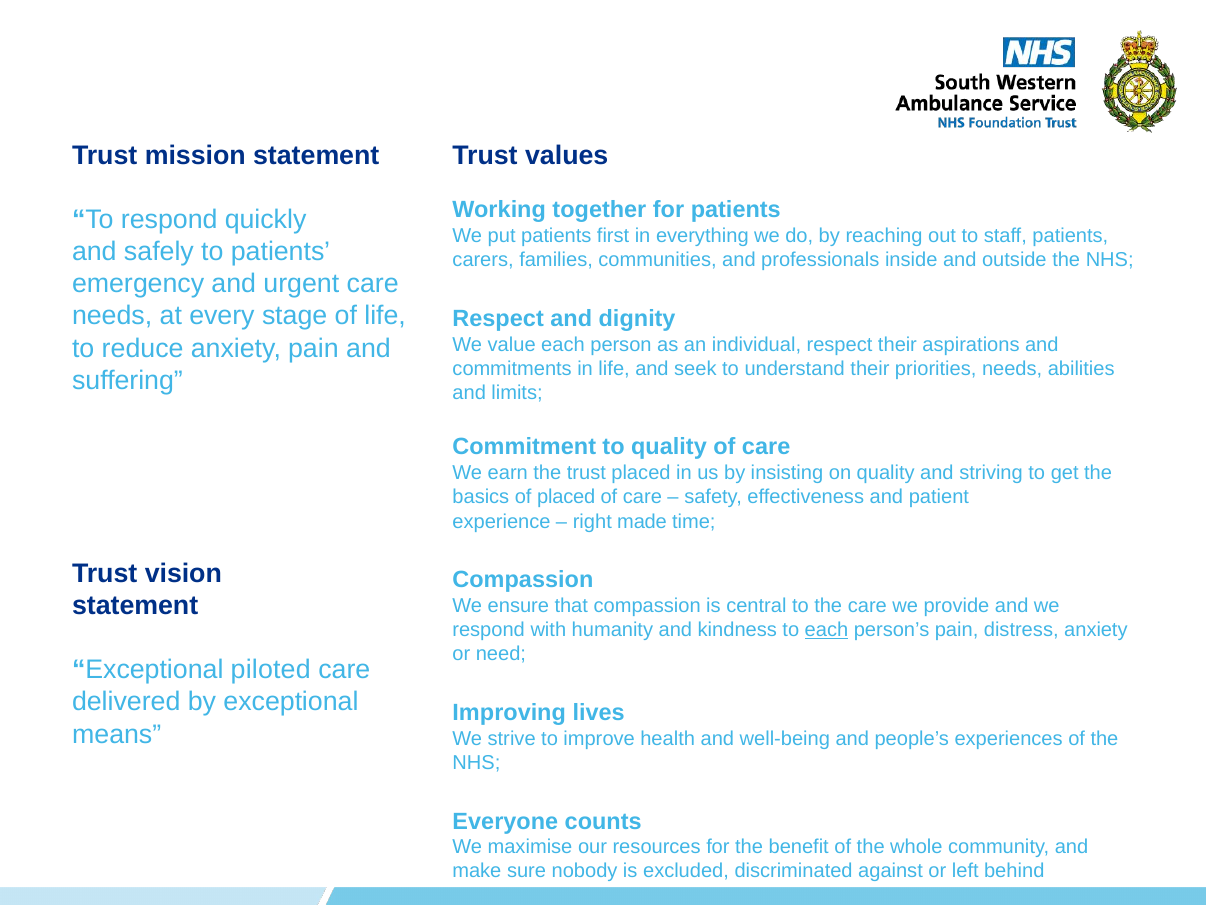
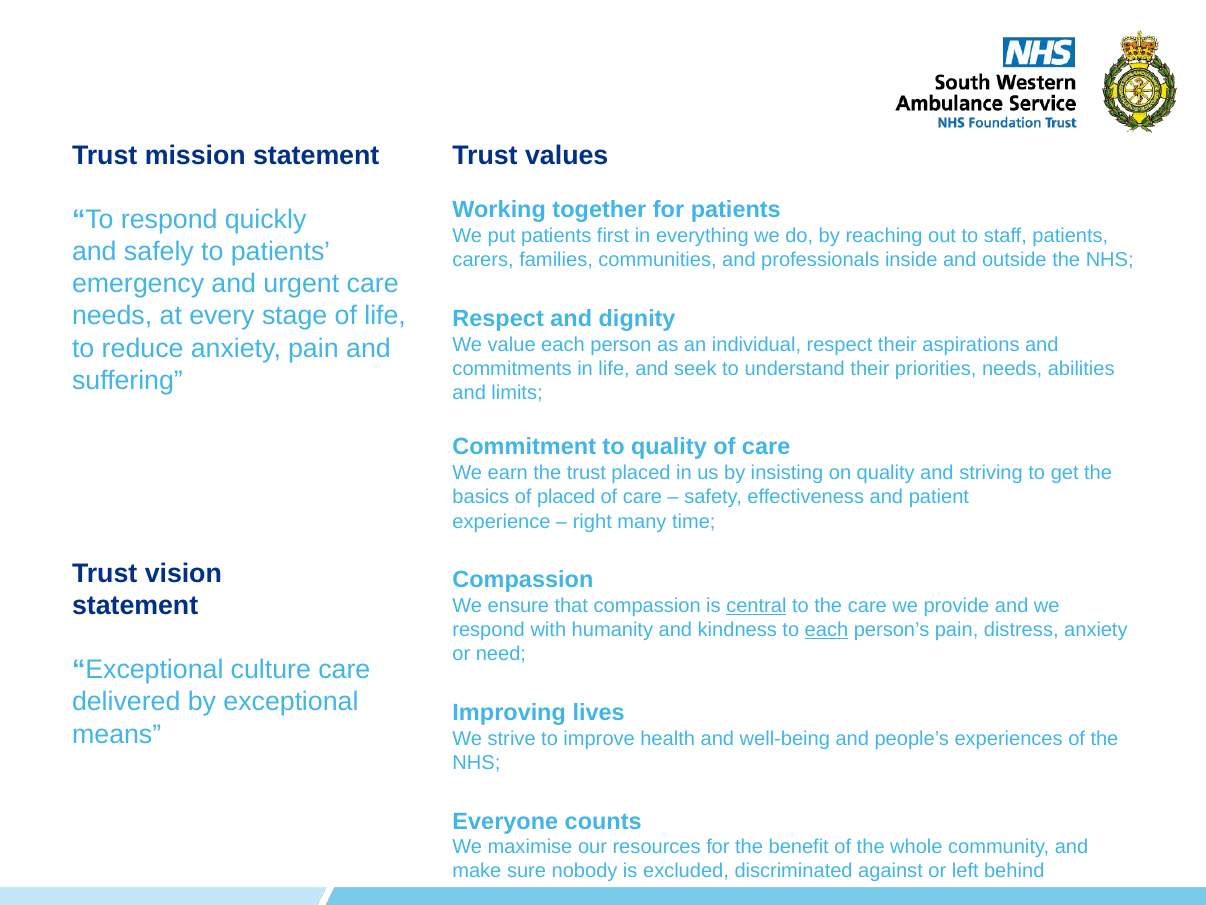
made: made -> many
central underline: none -> present
piloted: piloted -> culture
